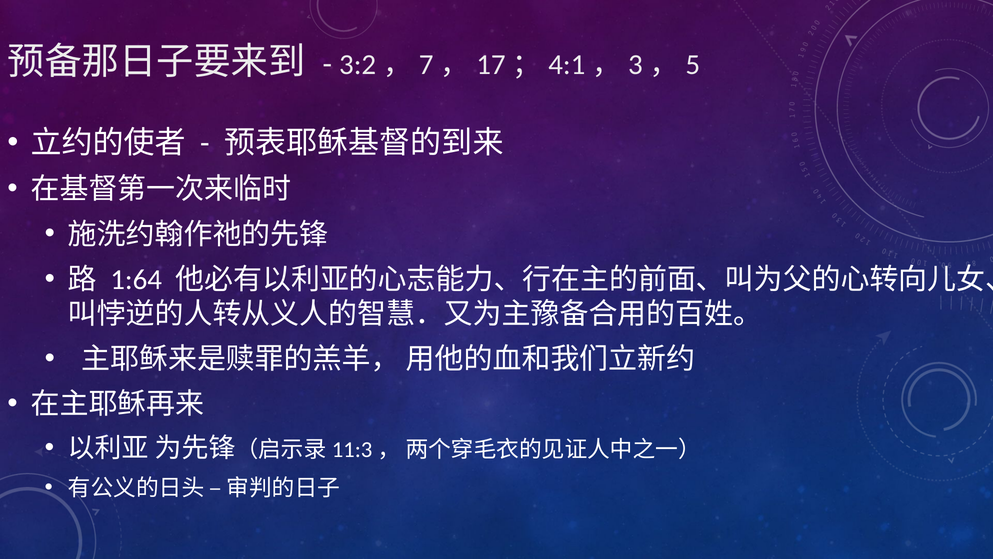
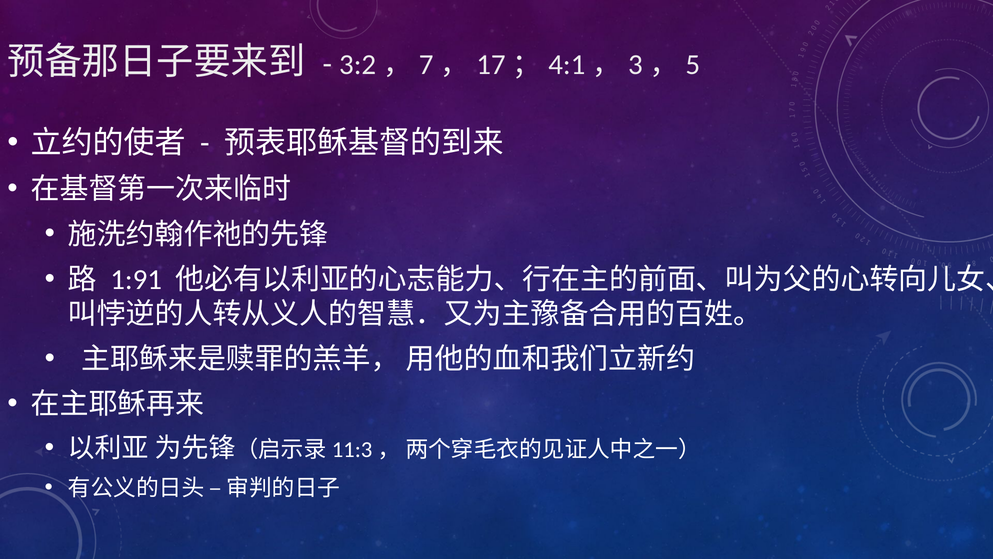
1:64: 1:64 -> 1:91
